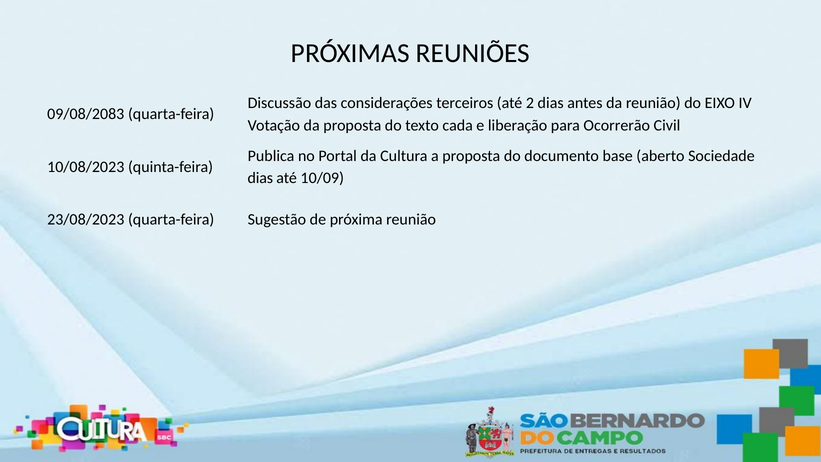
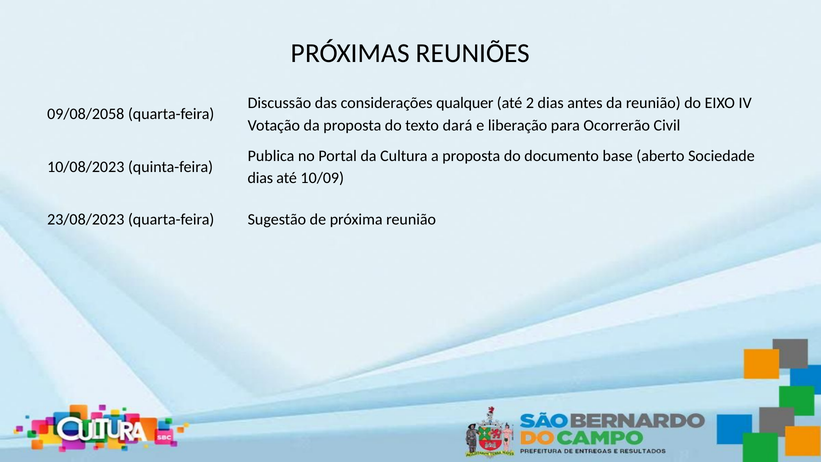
terceiros: terceiros -> qualquer
09/08/2083: 09/08/2083 -> 09/08/2058
cada: cada -> dará
